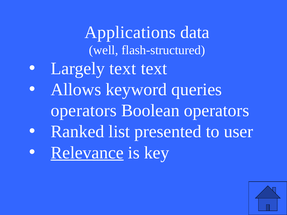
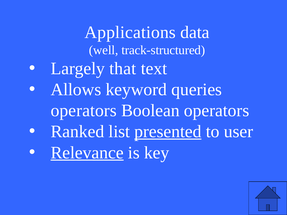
flash-structured: flash-structured -> track-structured
Largely text: text -> that
presented underline: none -> present
